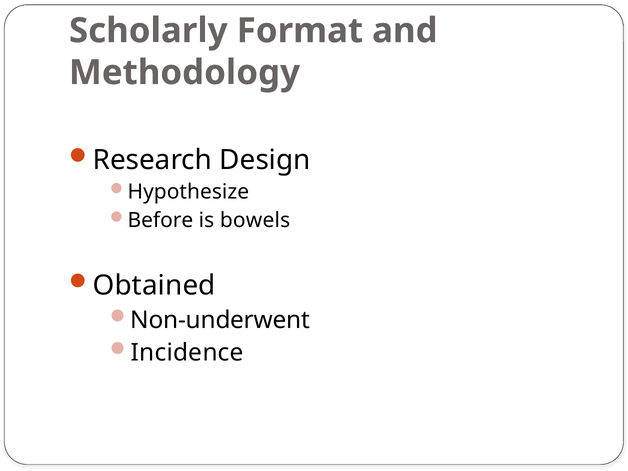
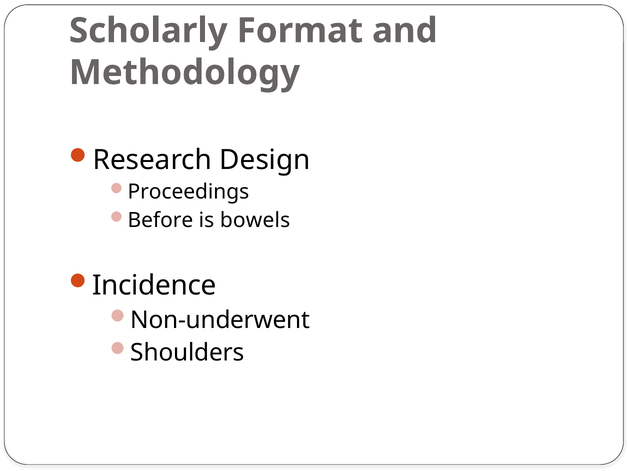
Hypothesize: Hypothesize -> Proceedings
Obtained: Obtained -> Incidence
Incidence: Incidence -> Shoulders
